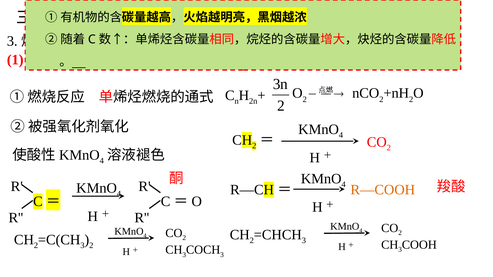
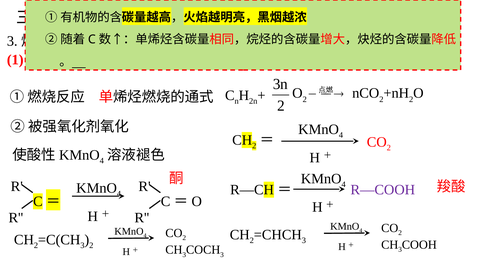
R—COOH colour: orange -> purple
